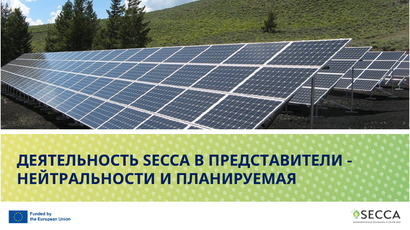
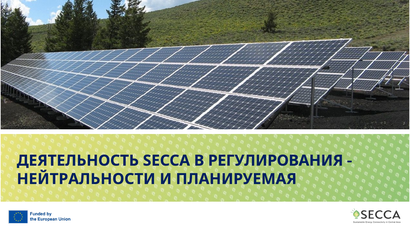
ПРЕДСТАВИТЕЛИ: ПРЕДСТАВИТЕЛИ -> РЕГУЛИРОВАНИЯ
